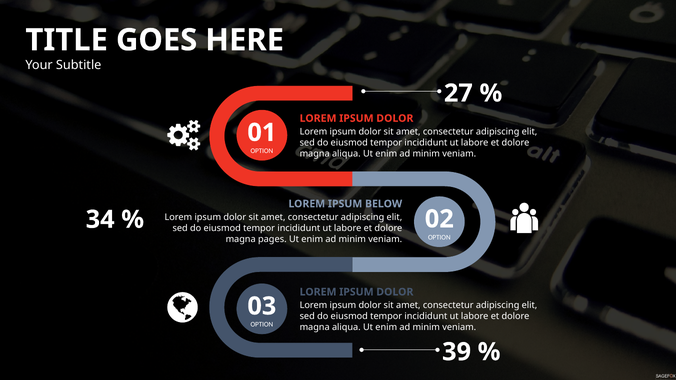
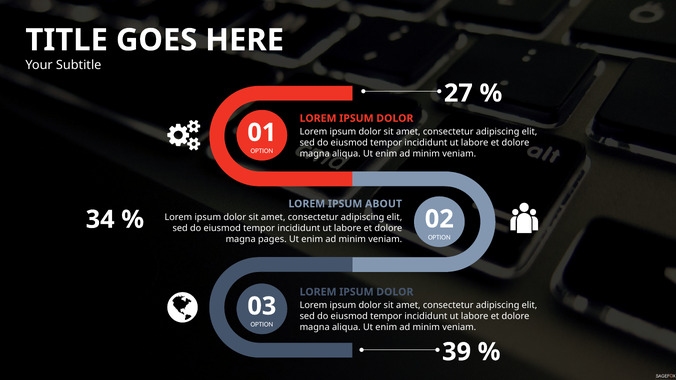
BELOW: BELOW -> ABOUT
